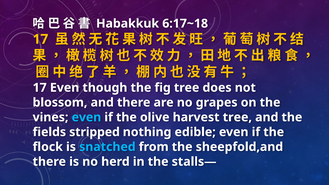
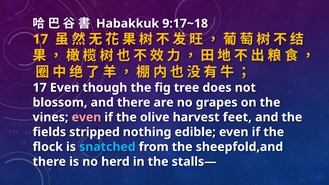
6:17~18: 6:17~18 -> 9:17~18
even at (86, 117) colour: light blue -> pink
harvest tree: tree -> feet
